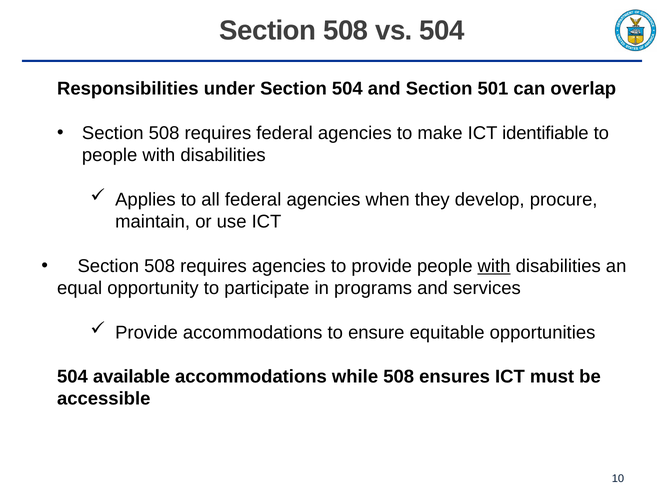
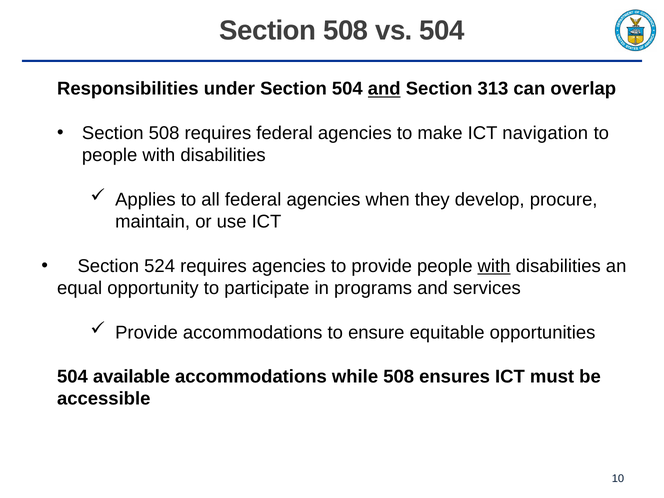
and at (384, 89) underline: none -> present
501: 501 -> 313
identifiable: identifiable -> navigation
508 at (160, 266): 508 -> 524
